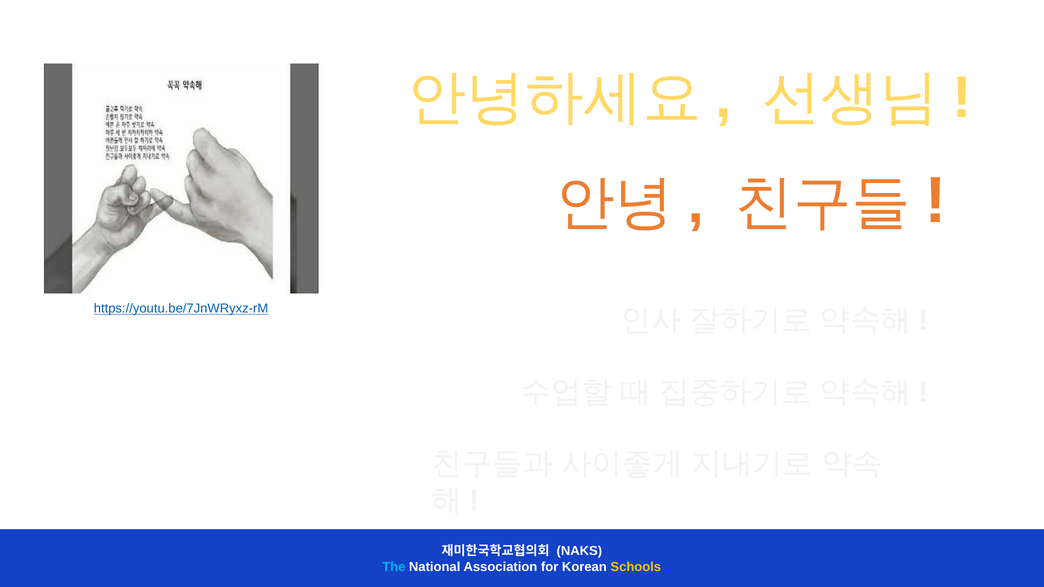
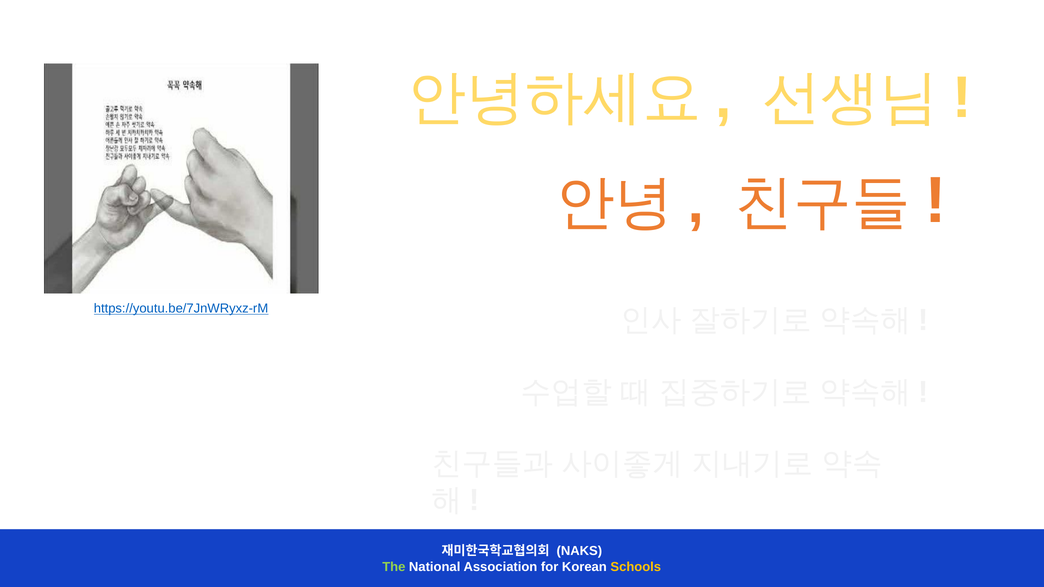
The colour: light blue -> light green
